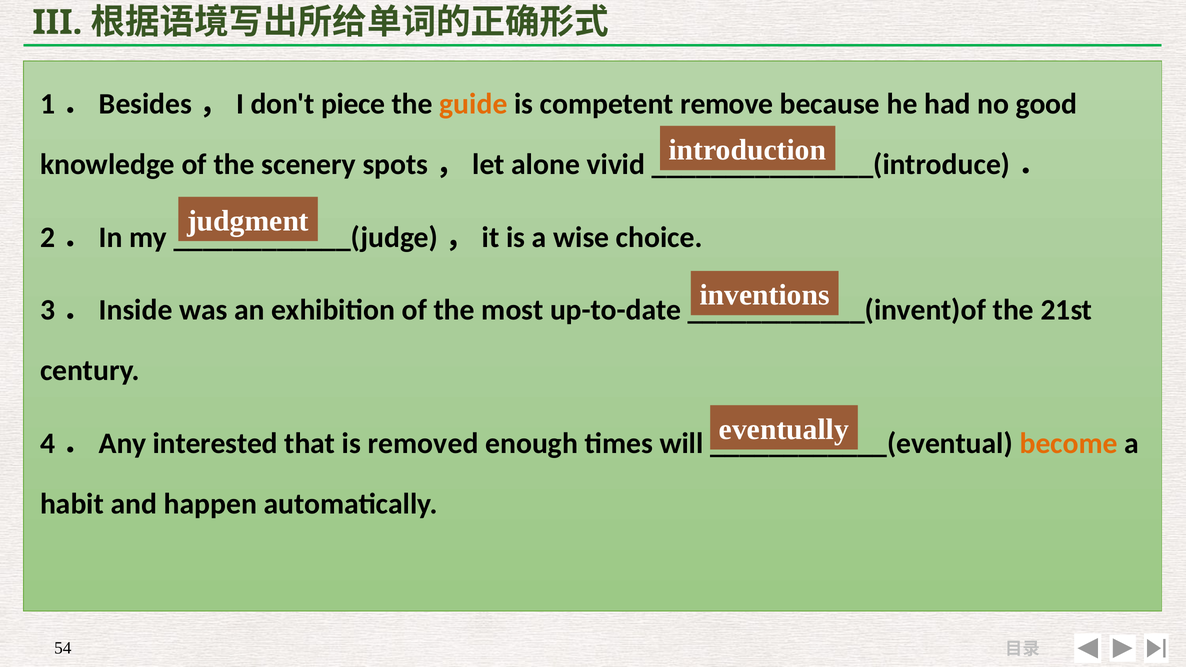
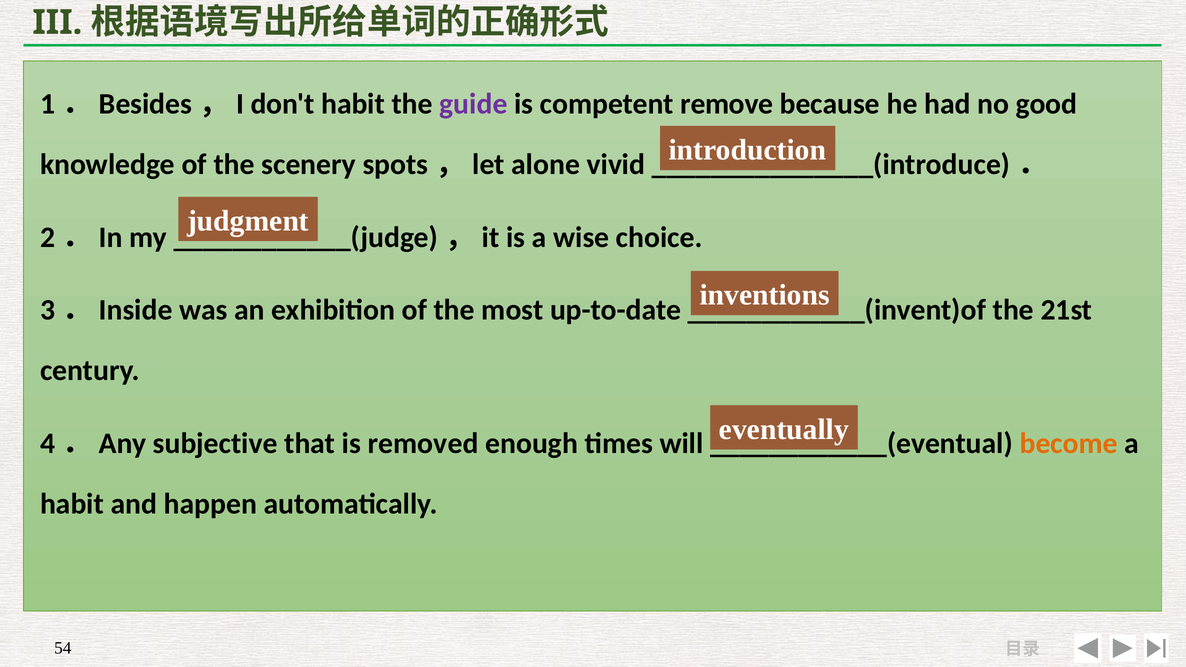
don't piece: piece -> habit
guide colour: orange -> purple
interested: interested -> subjective
